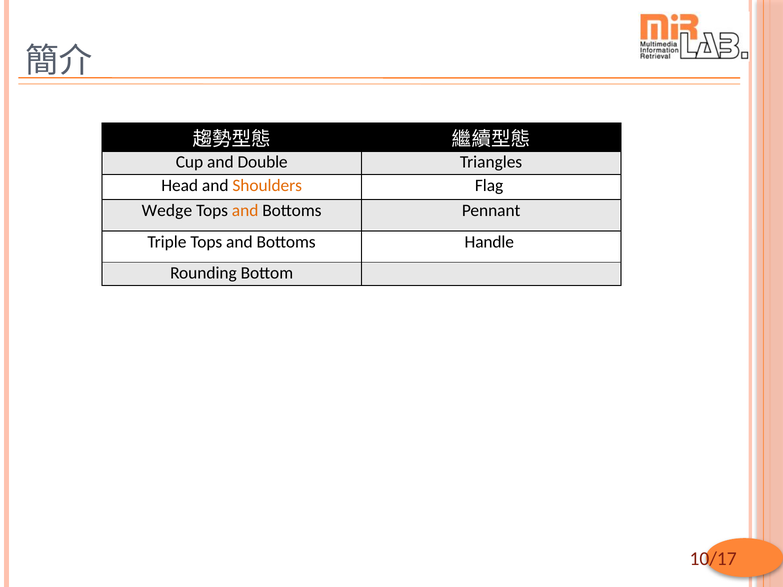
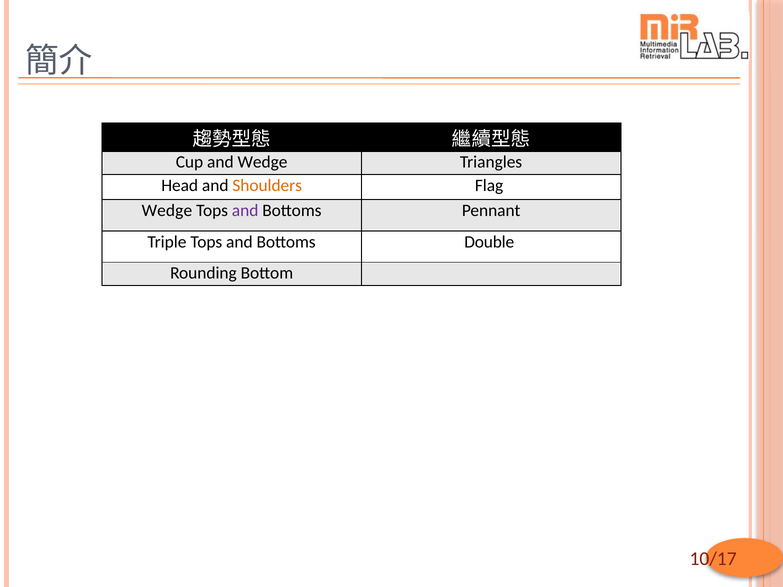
and Double: Double -> Wedge
and at (245, 211) colour: orange -> purple
Handle: Handle -> Double
